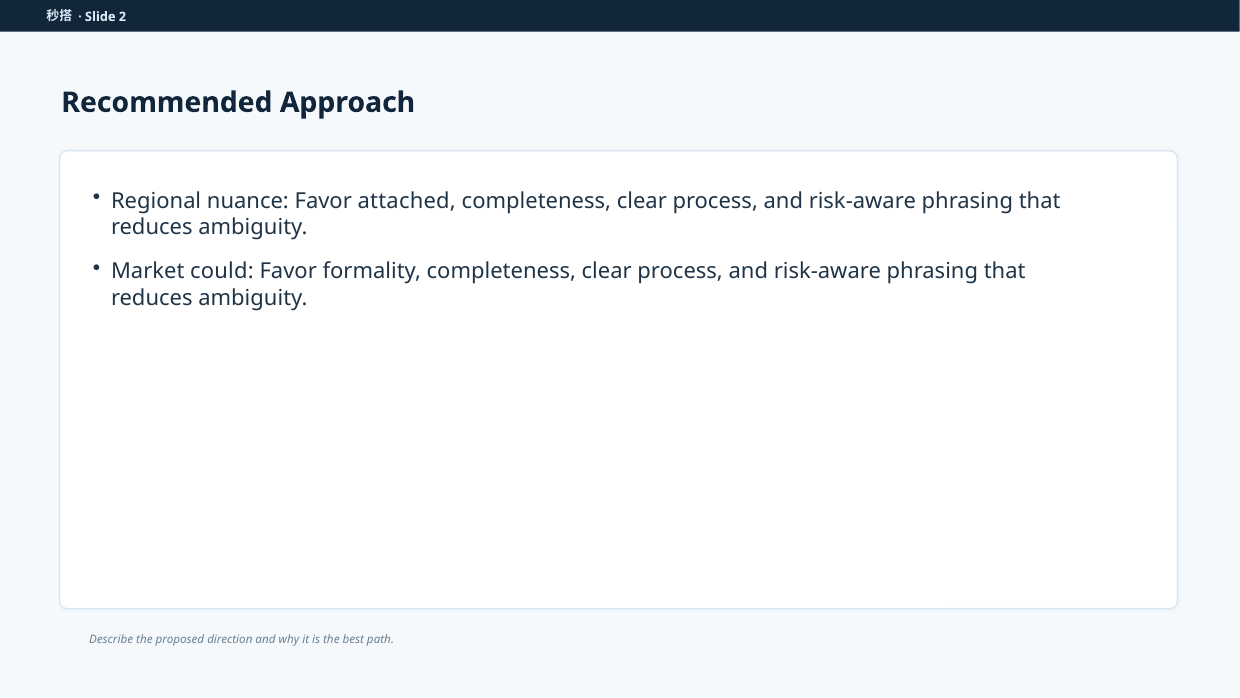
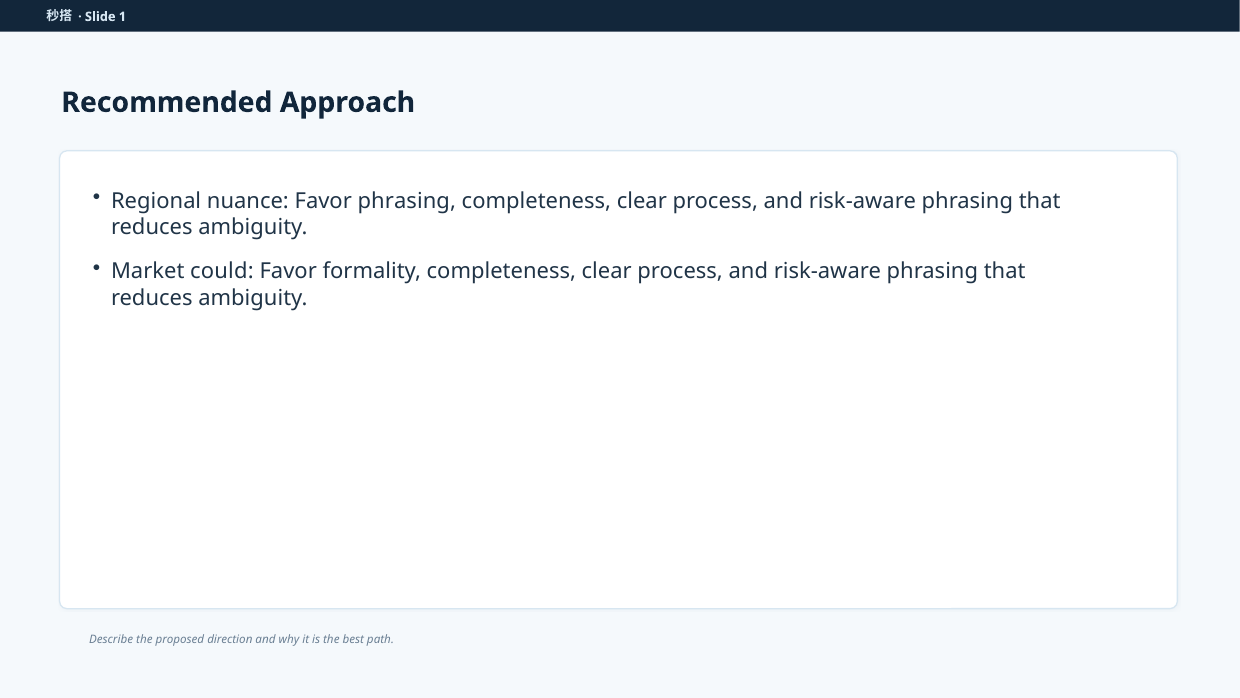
2: 2 -> 1
Favor attached: attached -> phrasing
